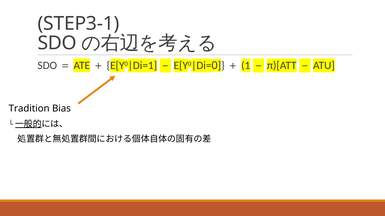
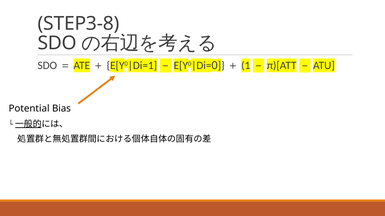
STEP3-1: STEP3-1 -> STEP3-8
Tradition: Tradition -> Potential
